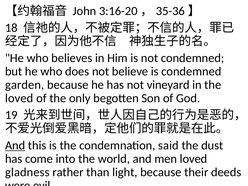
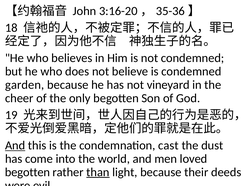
loved at (19, 98): loved -> cheer
said: said -> cast
gladness at (27, 172): gladness -> begotten
than underline: none -> present
